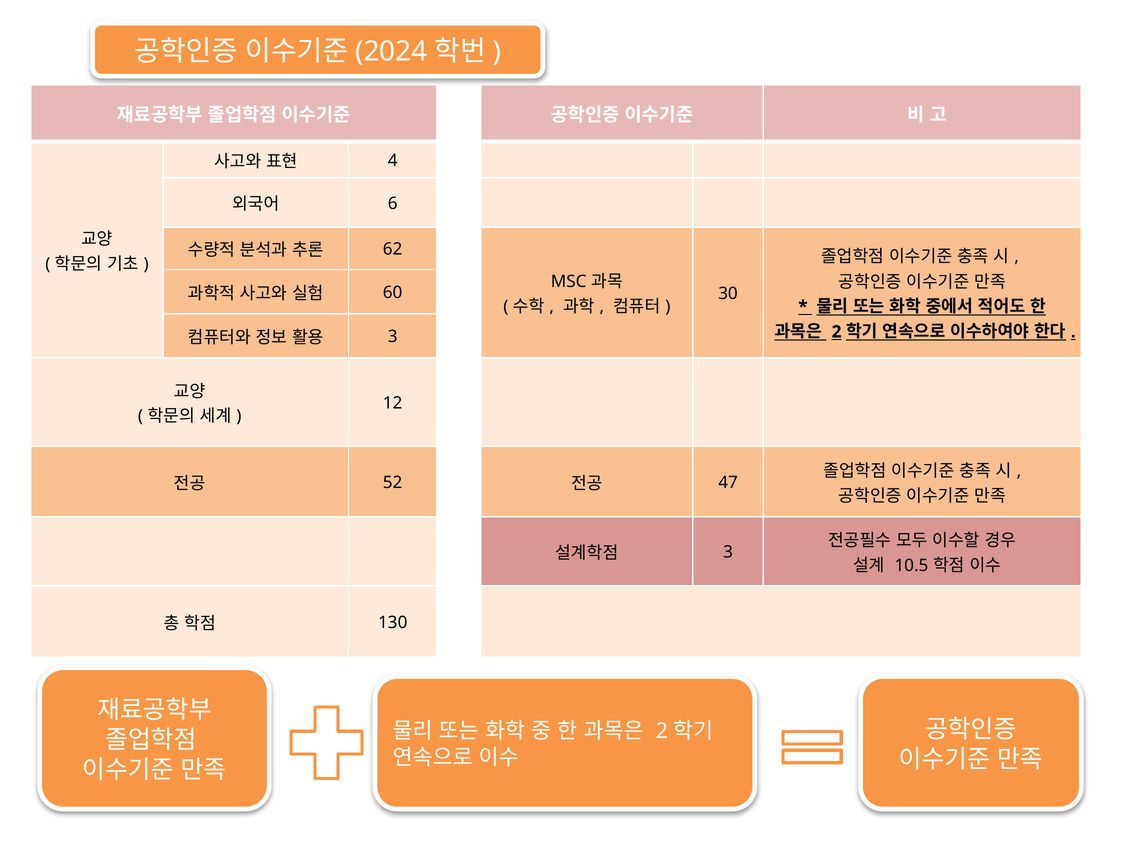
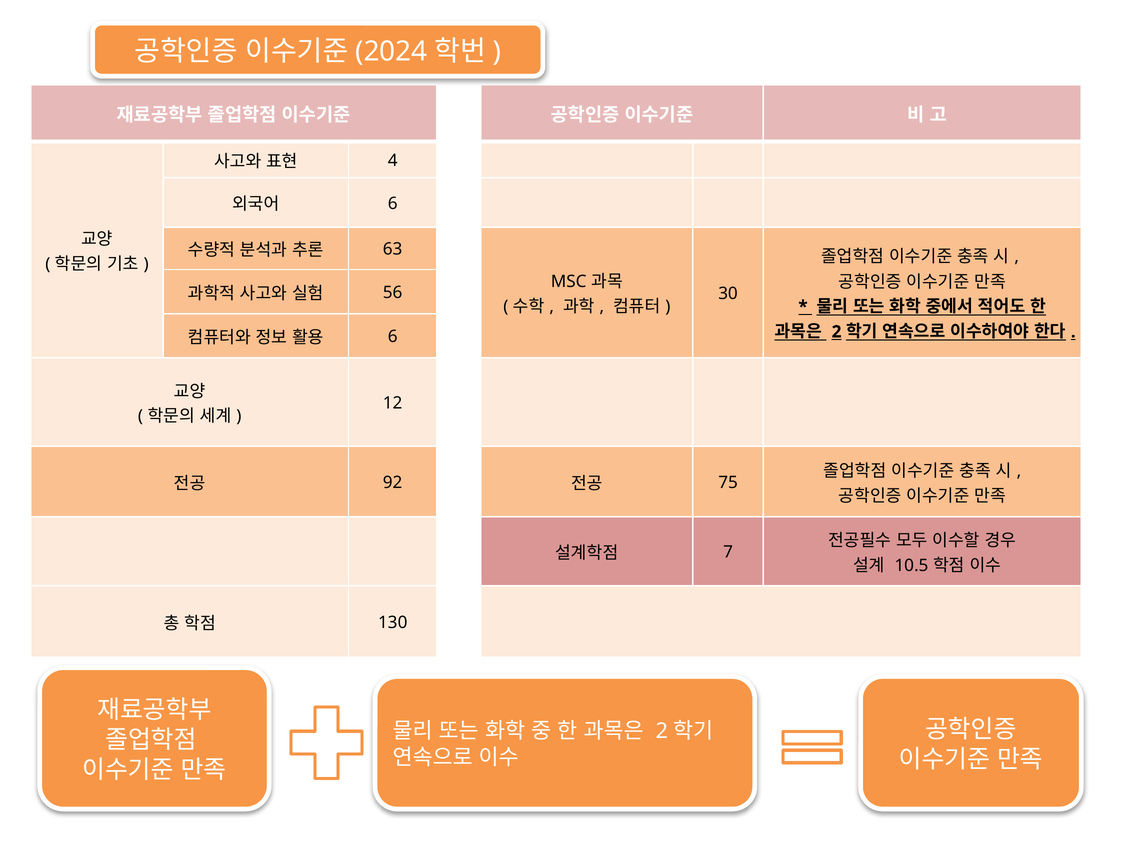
62: 62 -> 63
60: 60 -> 56
3 at (393, 337): 3 -> 6
52: 52 -> 92
47: 47 -> 75
3 at (728, 552): 3 -> 7
